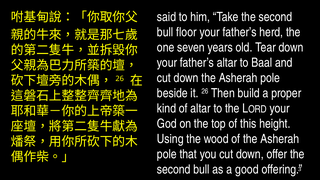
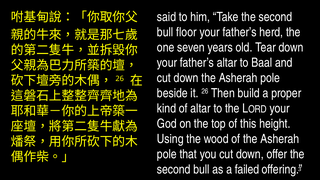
good: good -> failed
